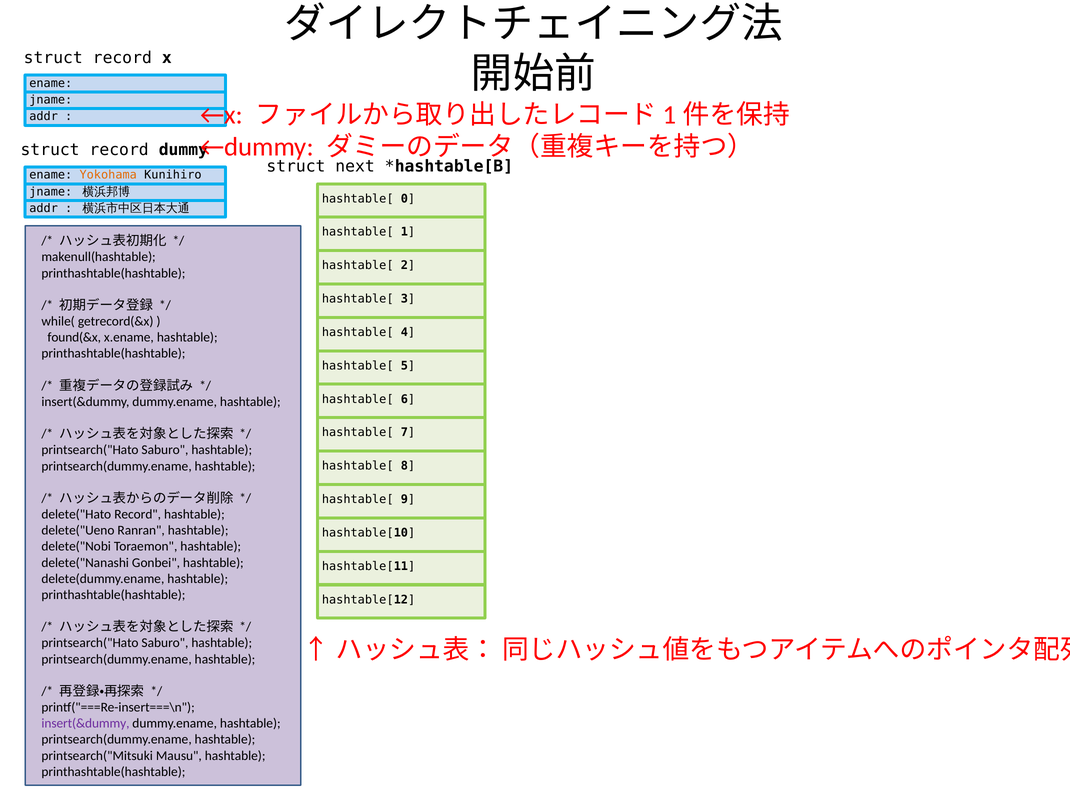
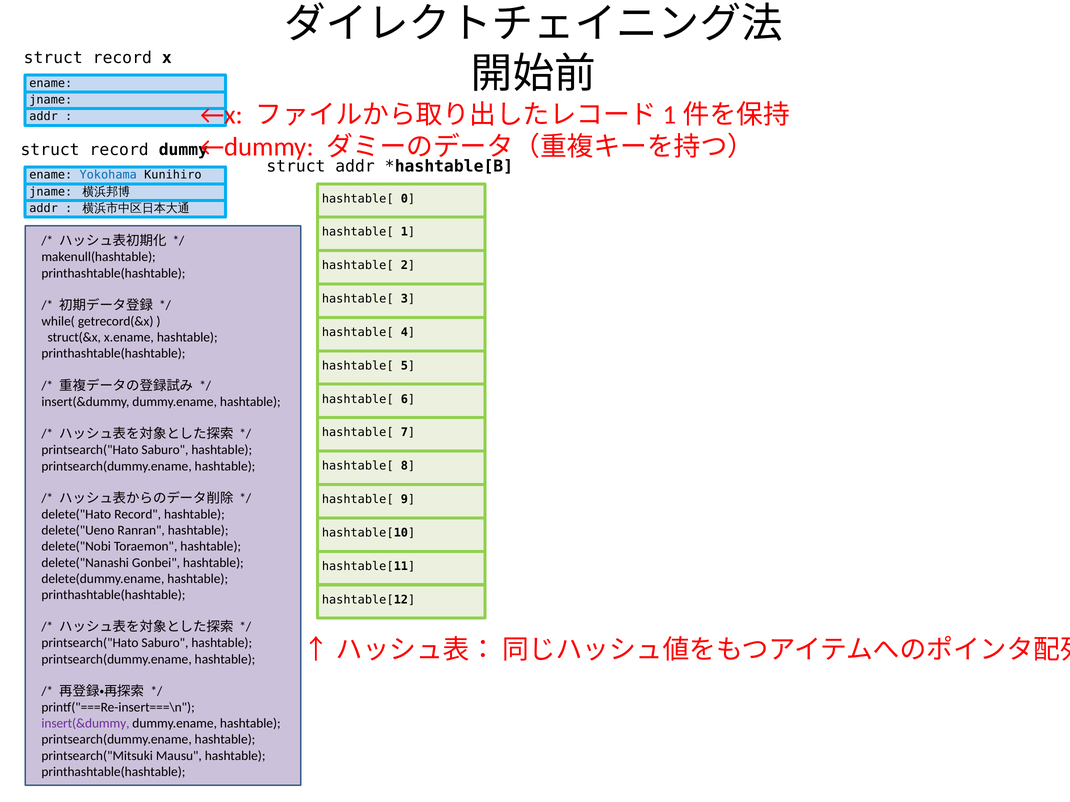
struct next: next -> addr
Yokohama colour: orange -> blue
found(&x: found(&x -> struct(&x
